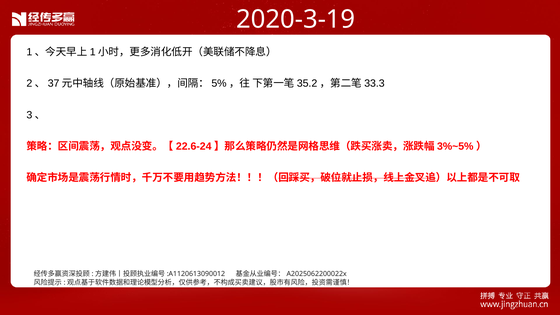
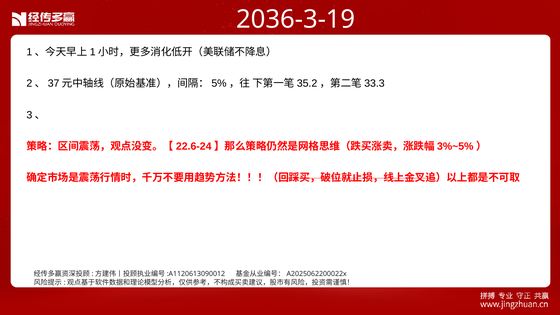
2020-3-19: 2020-3-19 -> 2036-3-19
